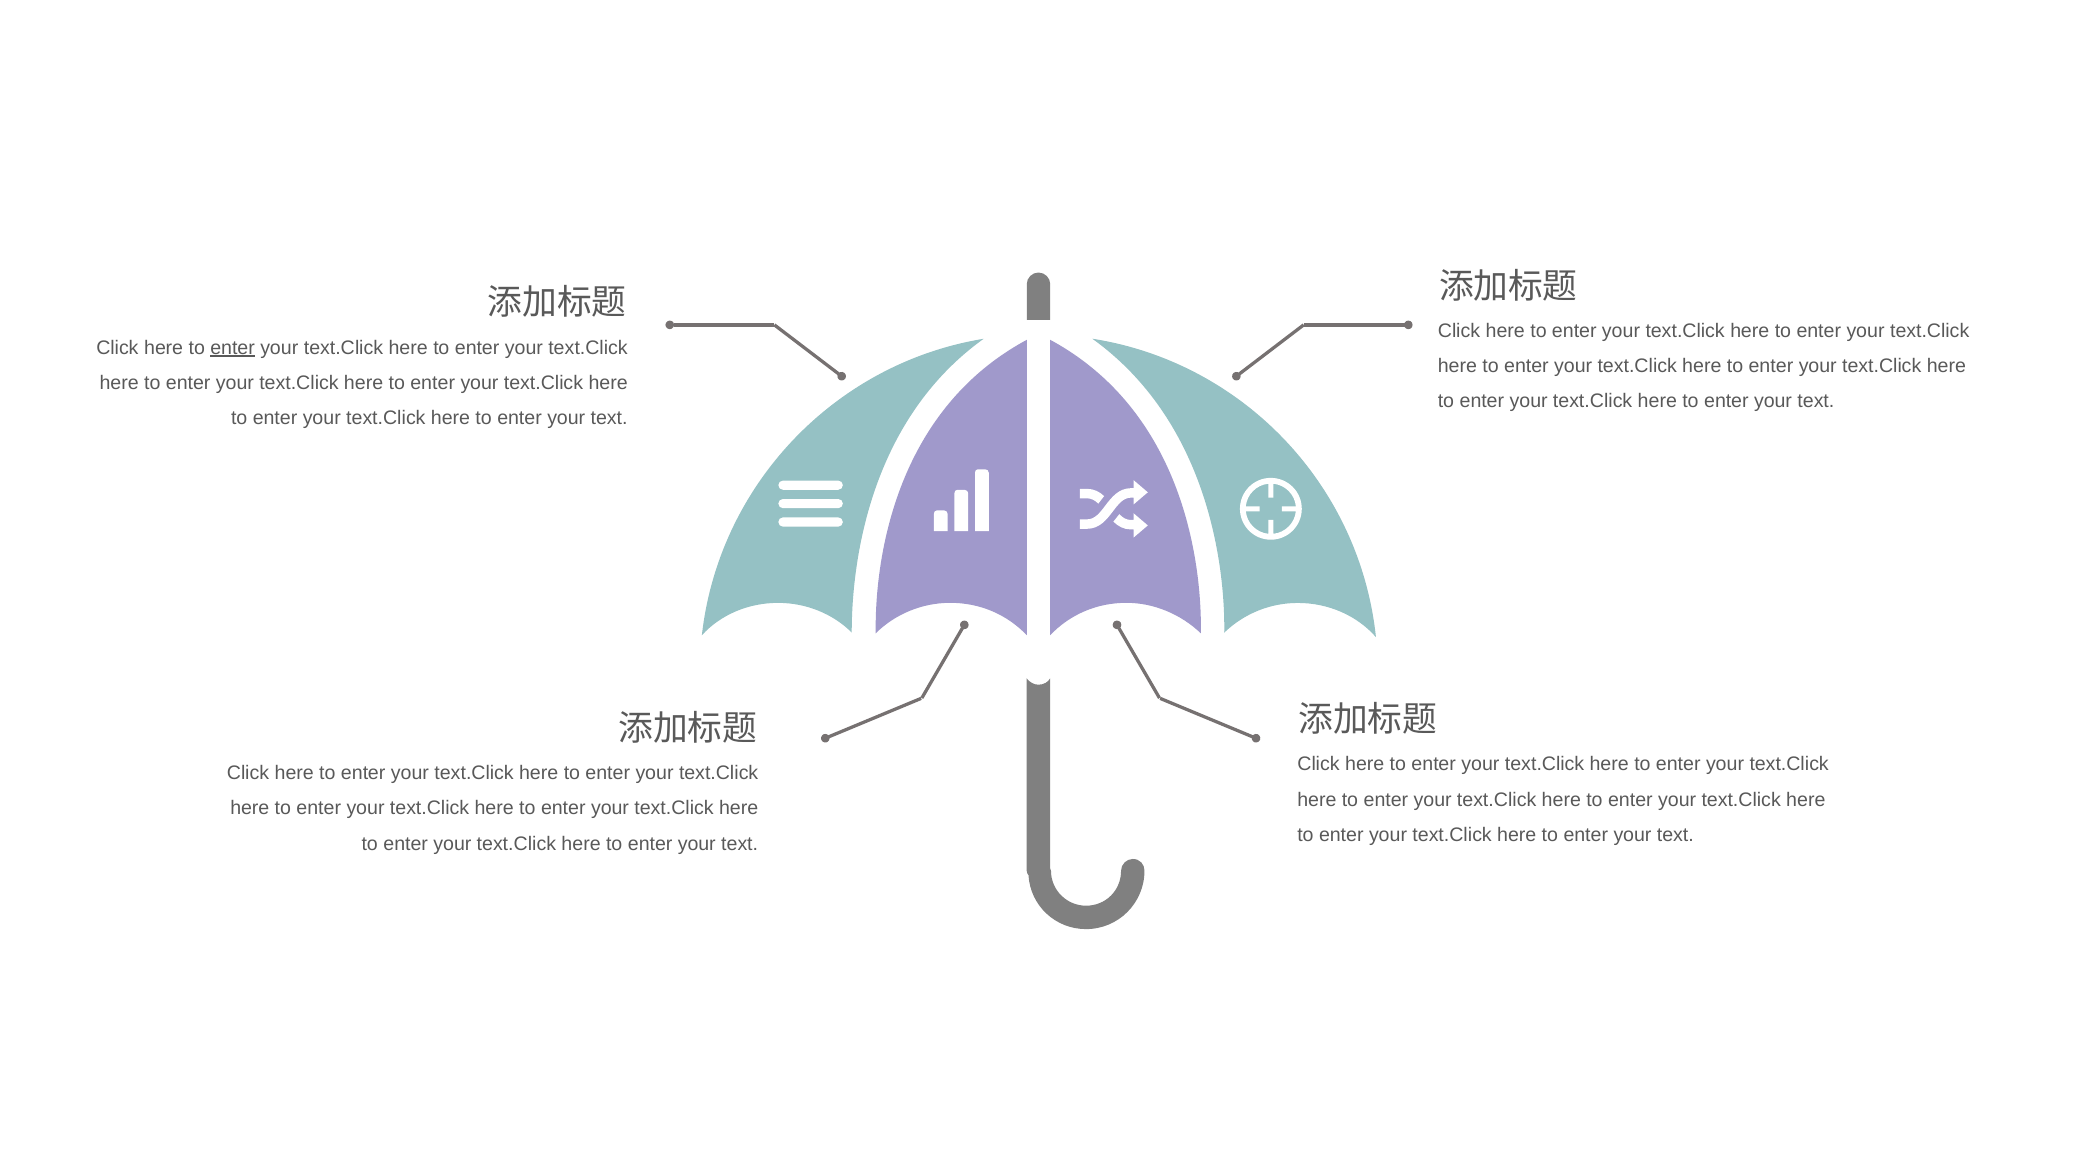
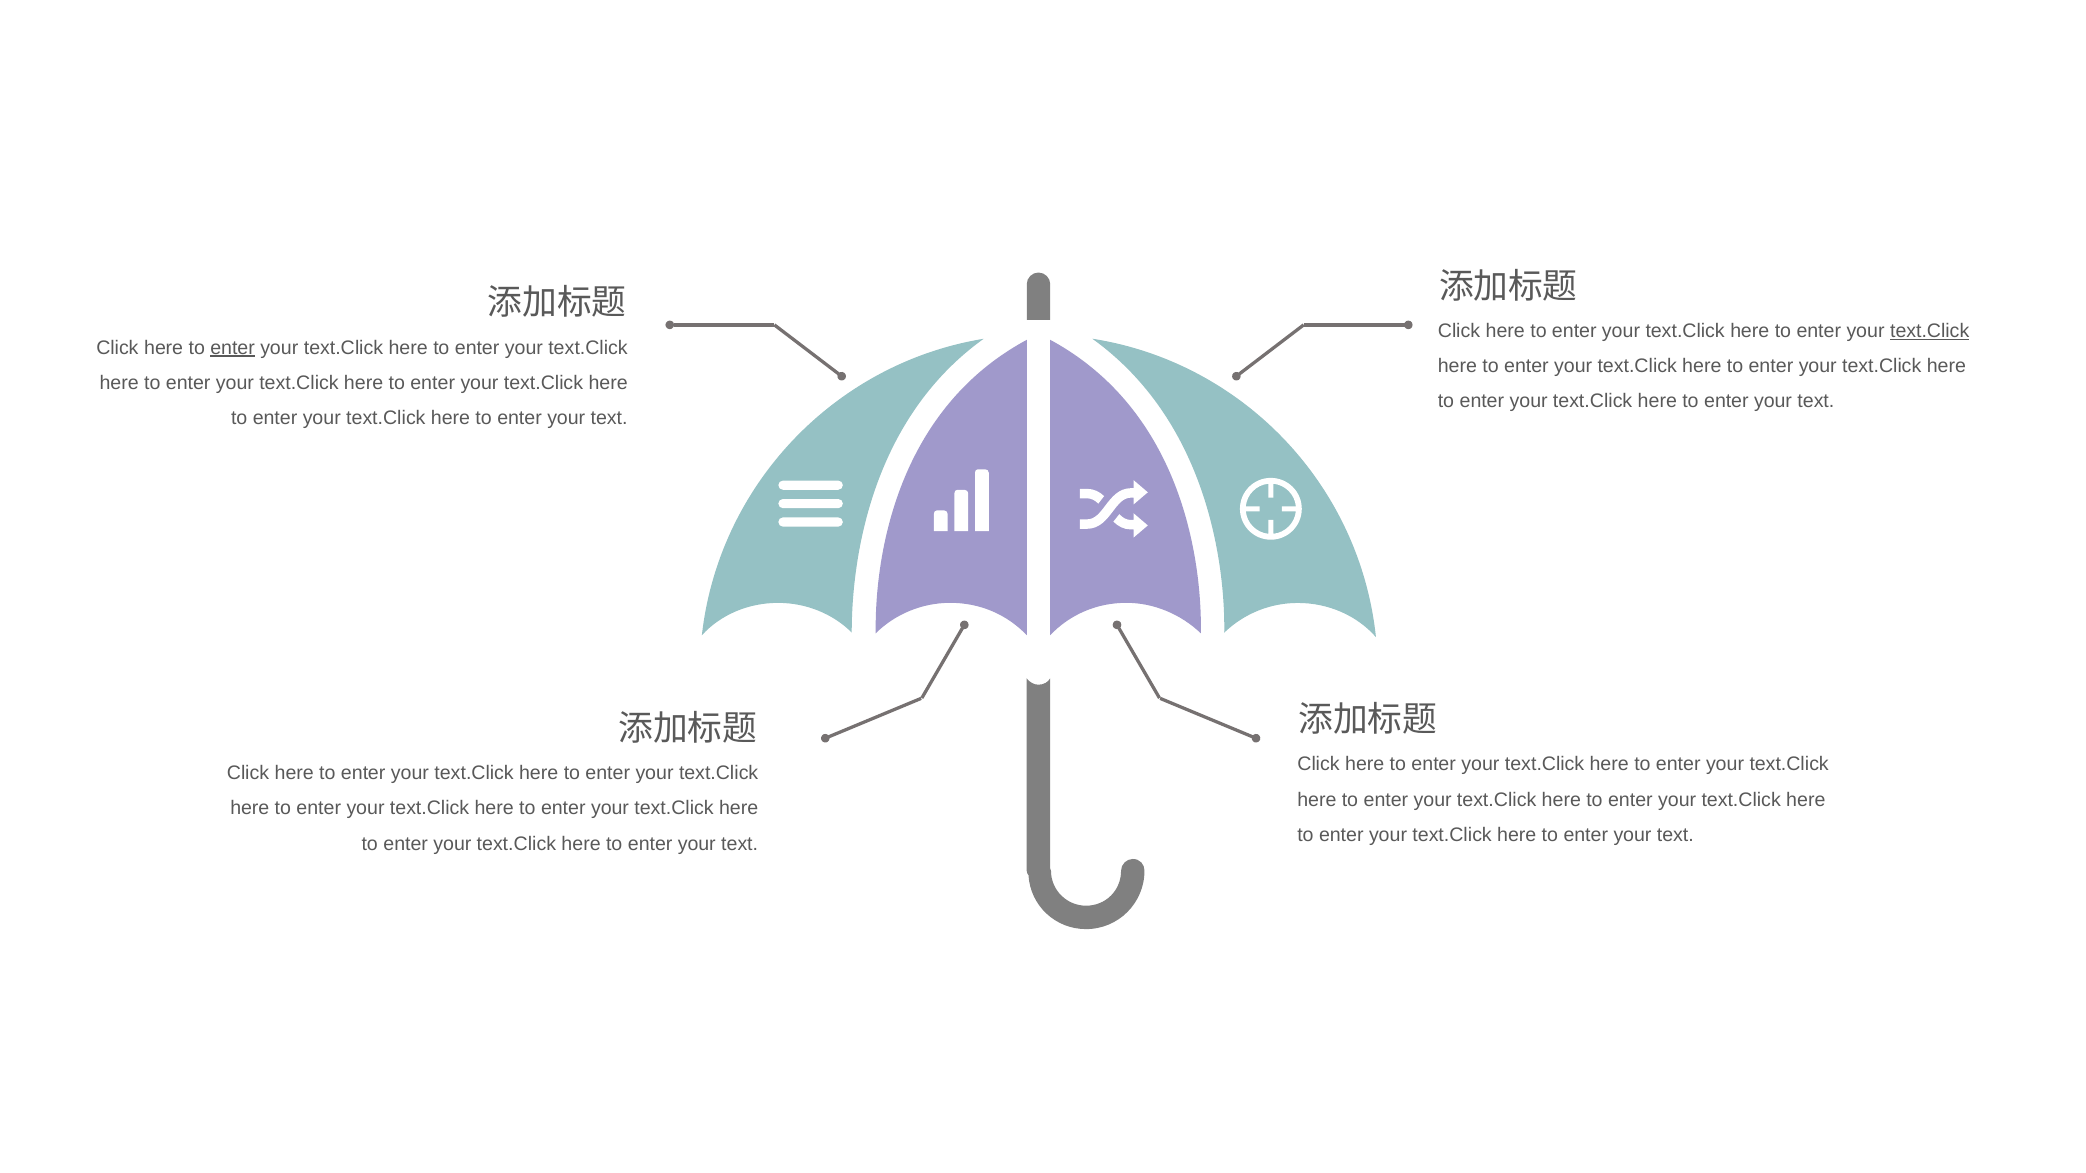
text.Click at (1930, 331) underline: none -> present
